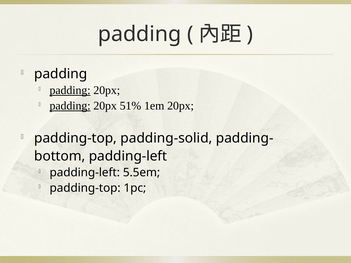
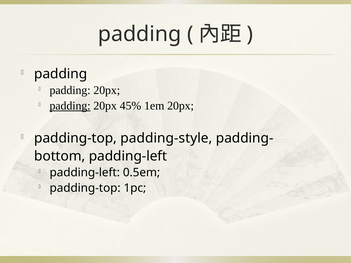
padding at (70, 90) underline: present -> none
51%: 51% -> 45%
padding-solid: padding-solid -> padding-style
5.5em: 5.5em -> 0.5em
